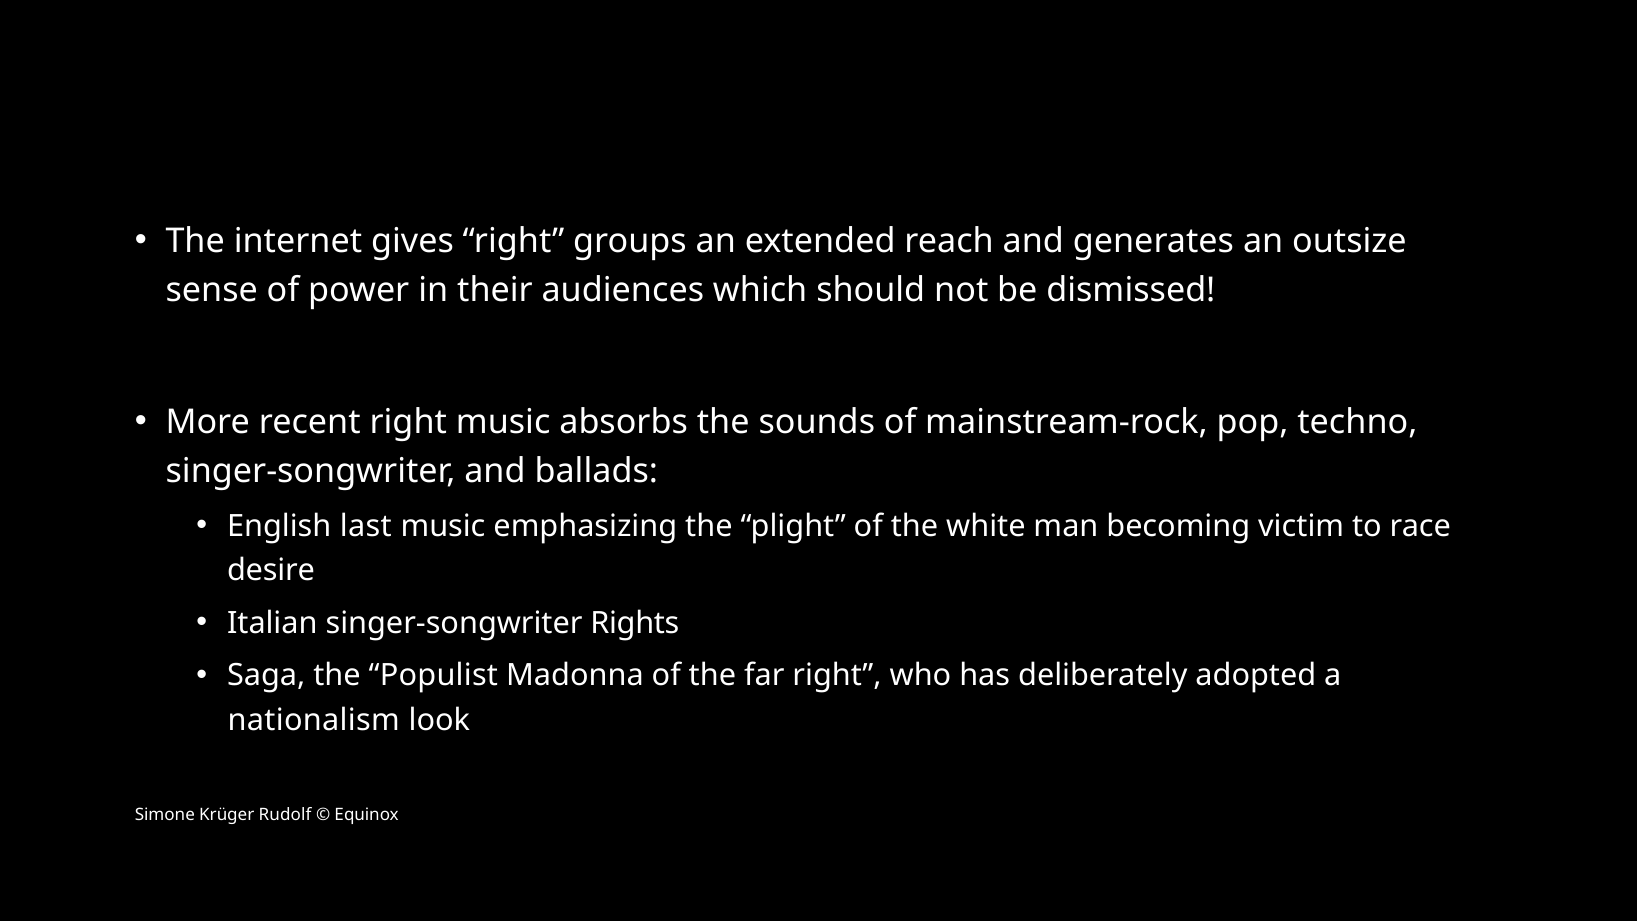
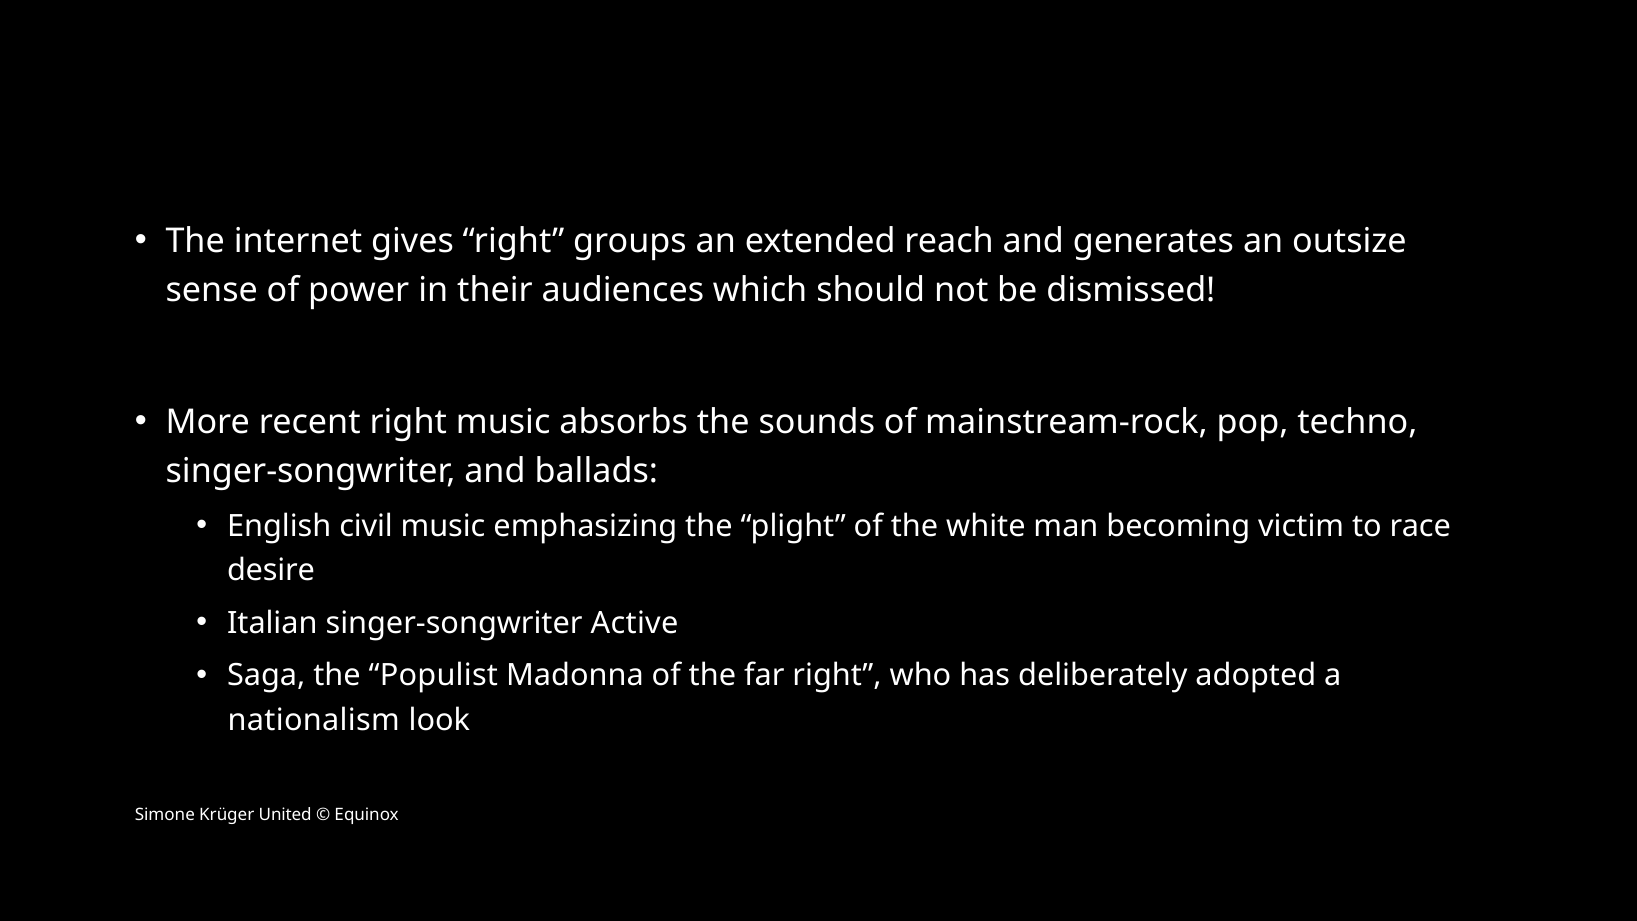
last: last -> civil
Rights: Rights -> Active
Rudolf: Rudolf -> United
